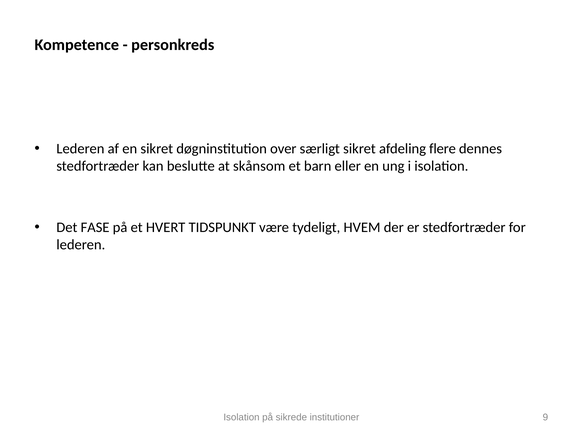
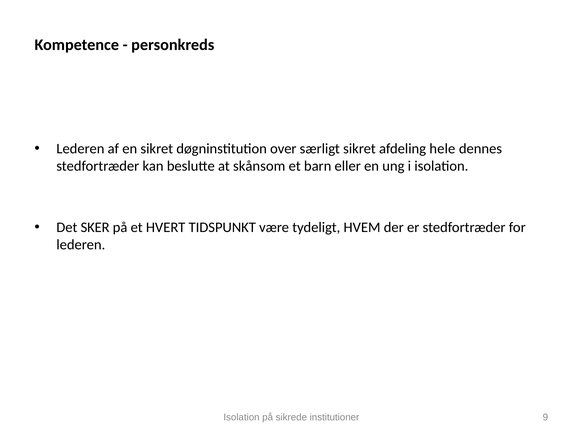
flere: flere -> hele
FASE: FASE -> SKER
